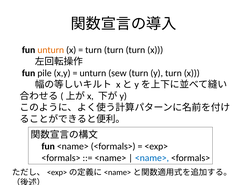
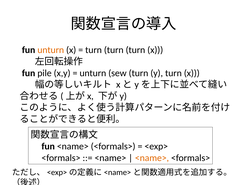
<name> at (152, 158) colour: blue -> orange
